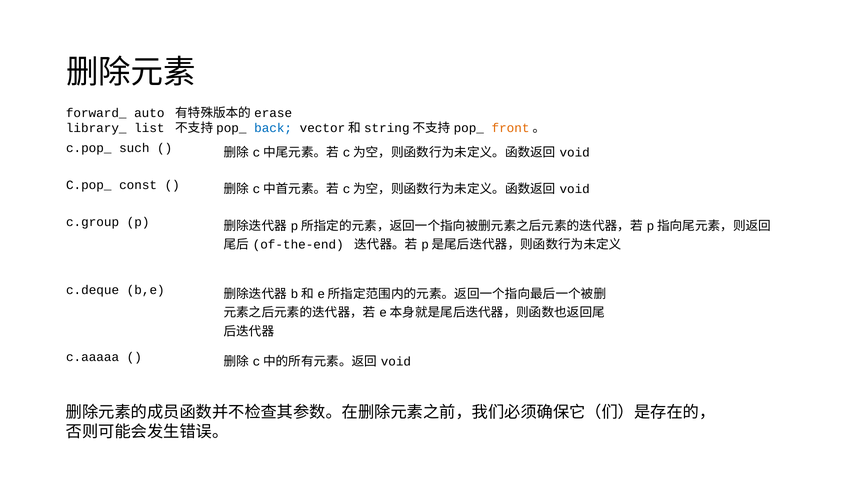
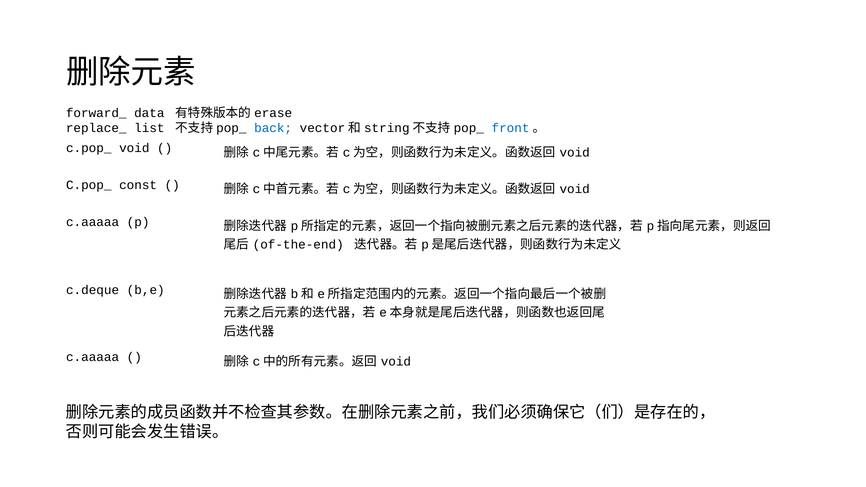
auto: auto -> data
library_: library_ -> replace_
front colour: orange -> blue
such at (134, 148): such -> void
c.group at (93, 222): c.group -> c.aaaaa
